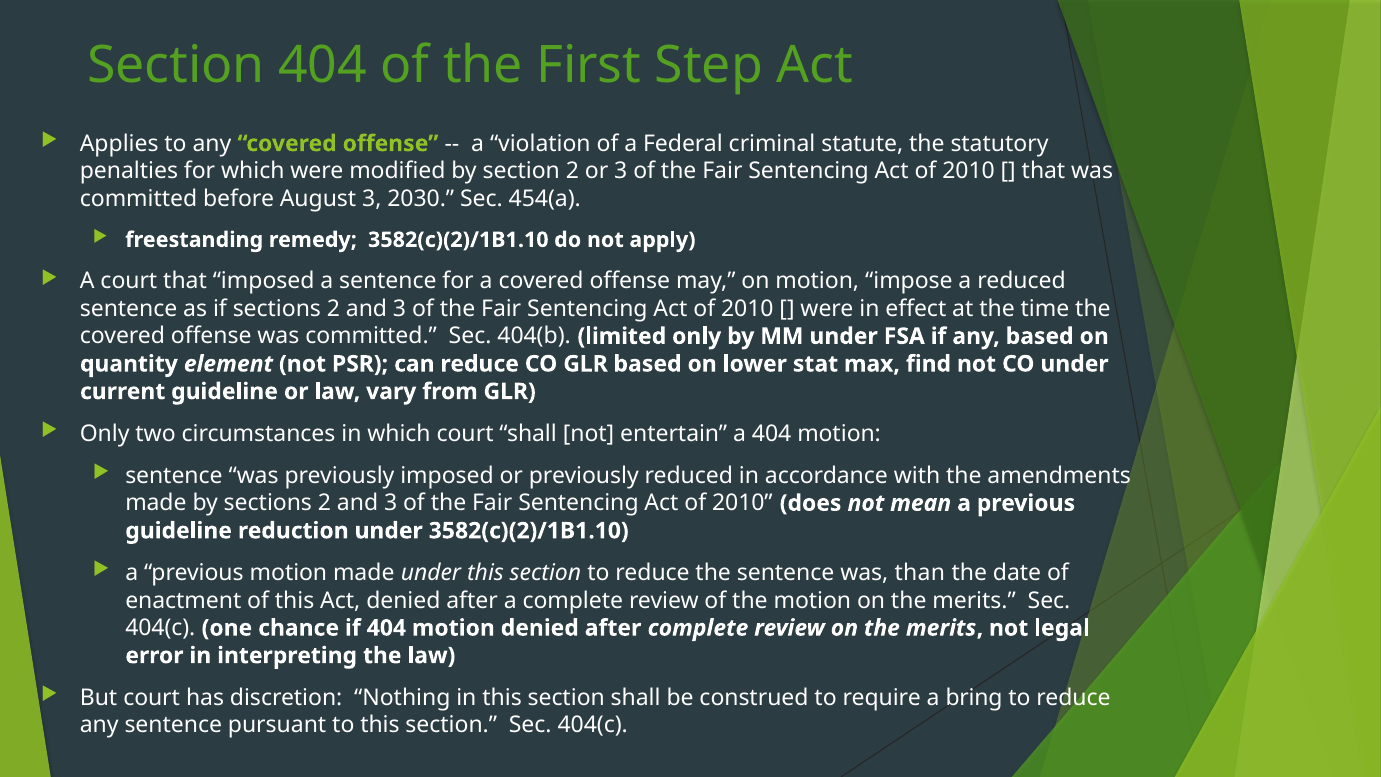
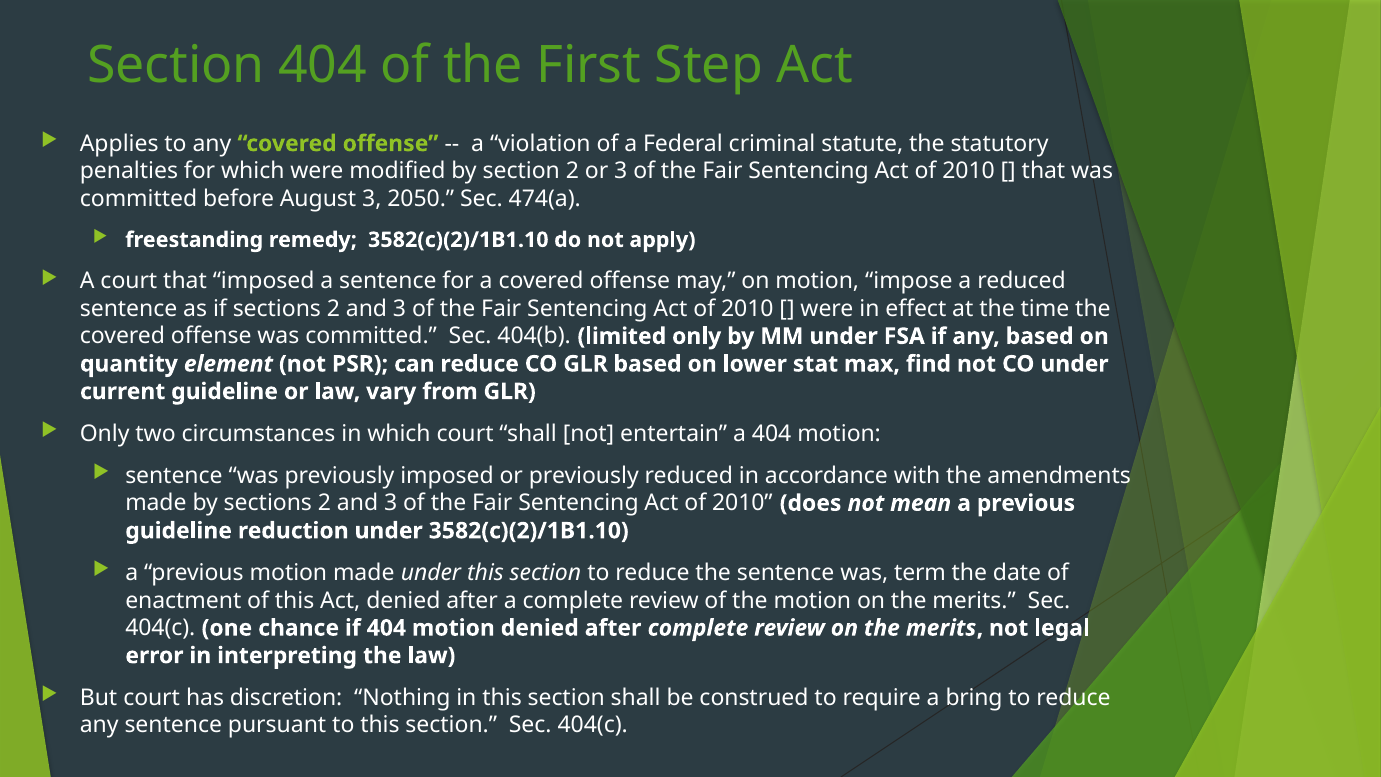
2030: 2030 -> 2050
454(a: 454(a -> 474(a
than: than -> term
